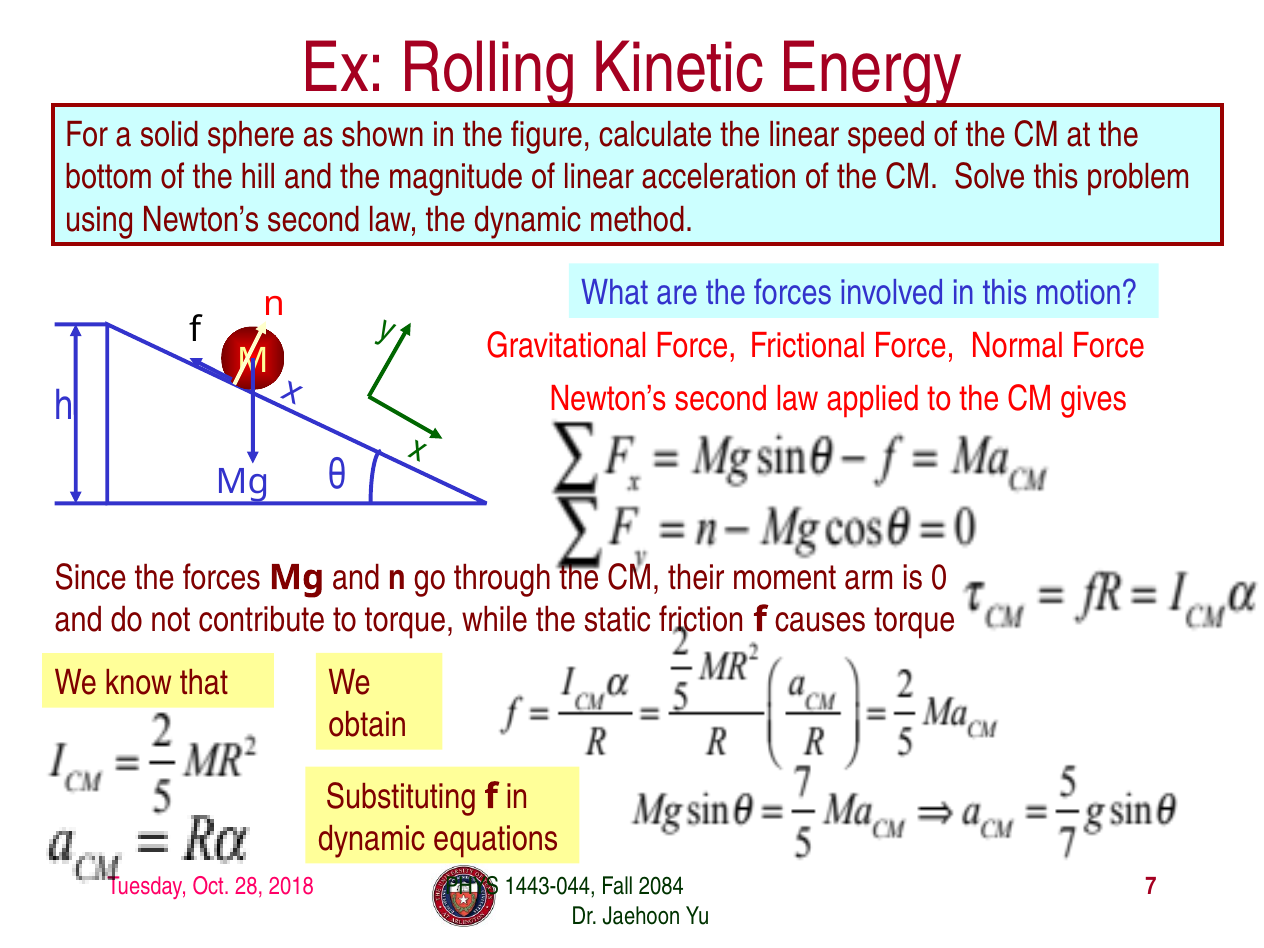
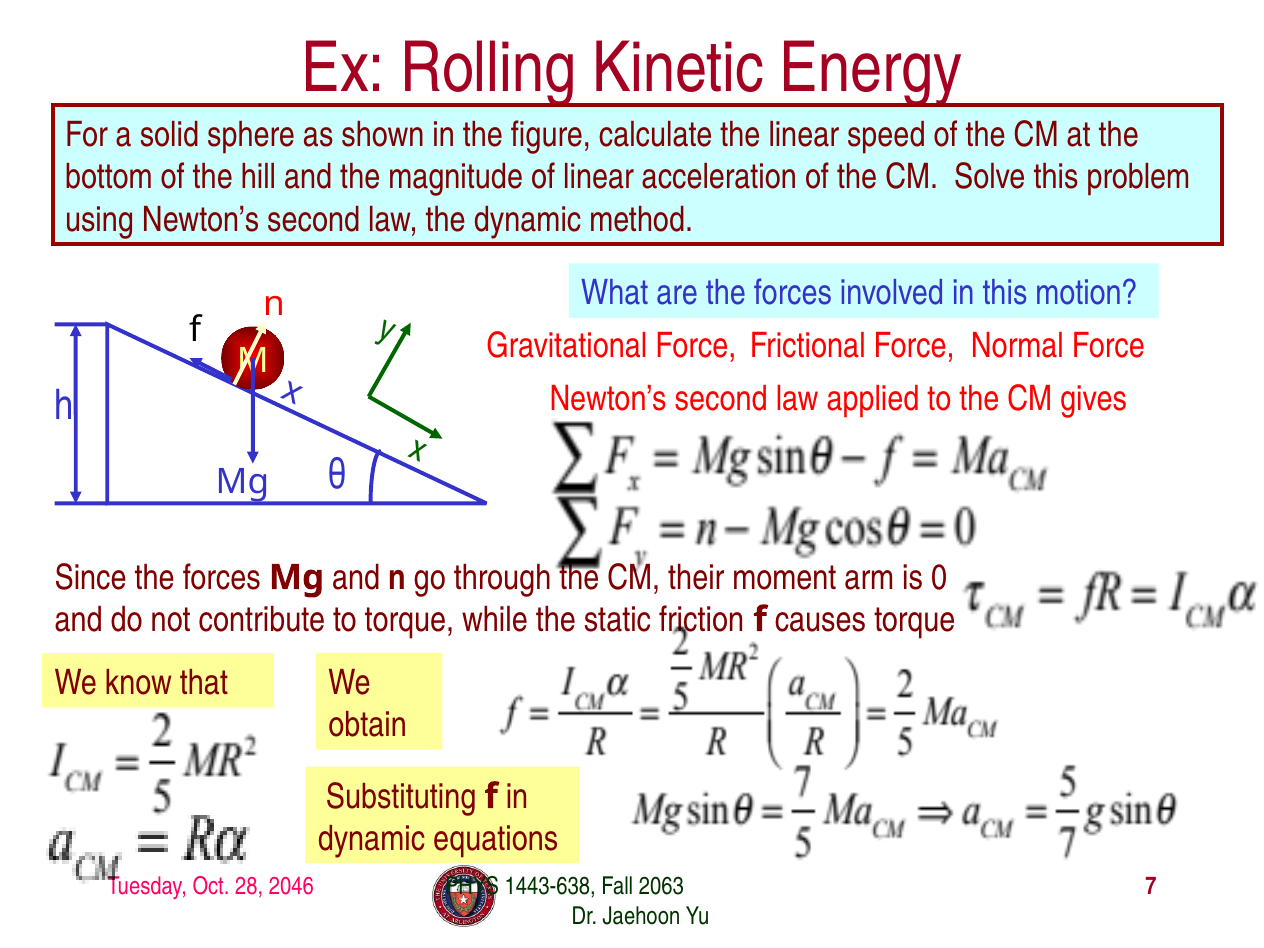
2018: 2018 -> 2046
1443-044: 1443-044 -> 1443-638
2084: 2084 -> 2063
